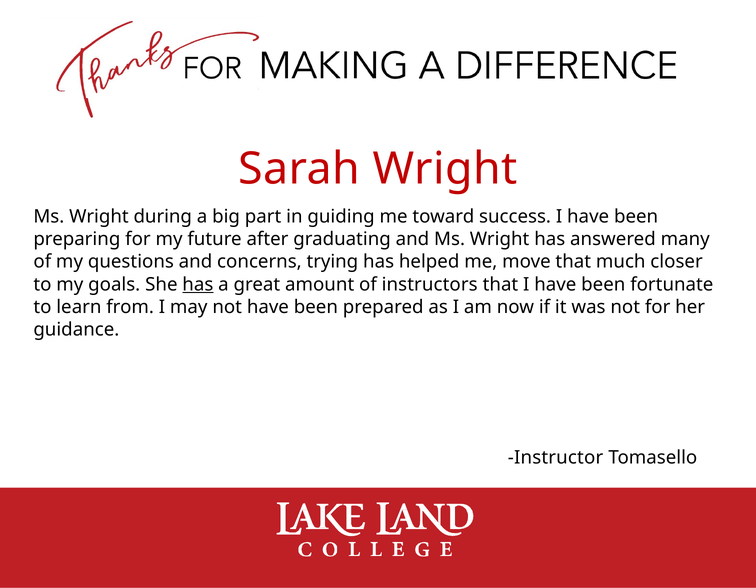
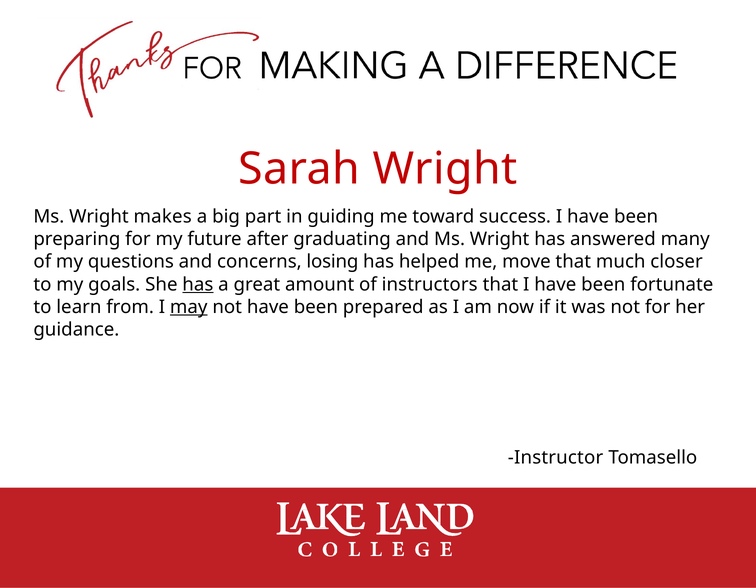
during: during -> makes
trying: trying -> losing
may underline: none -> present
